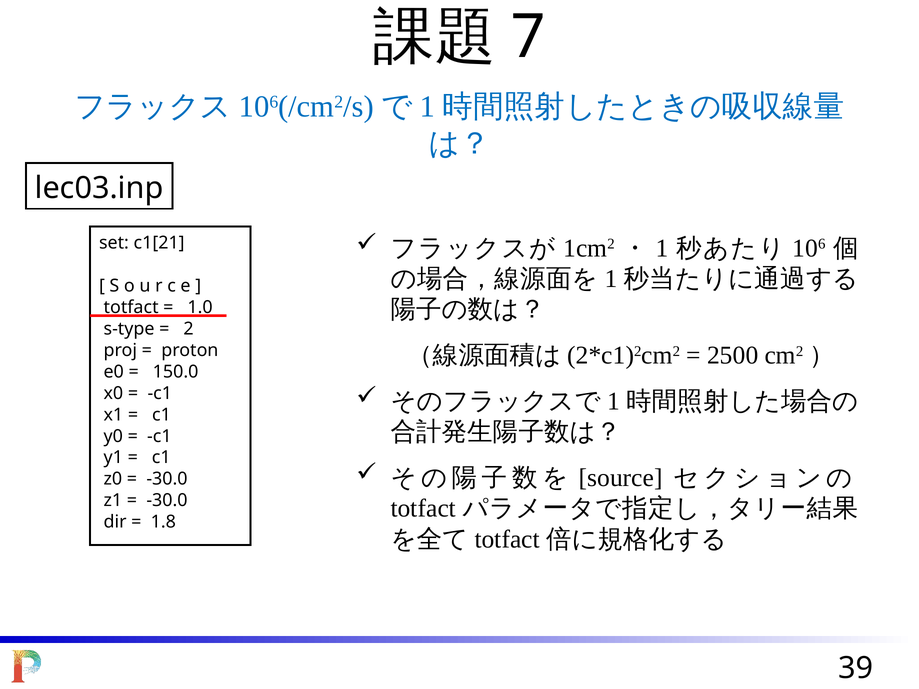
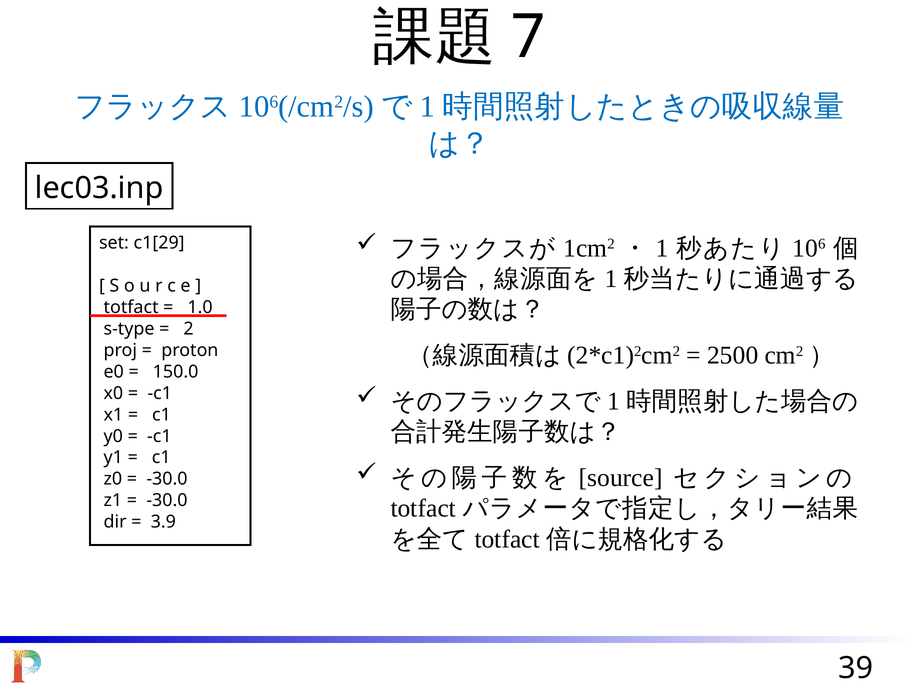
c1[21: c1[21 -> c1[29
1.8: 1.8 -> 3.9
